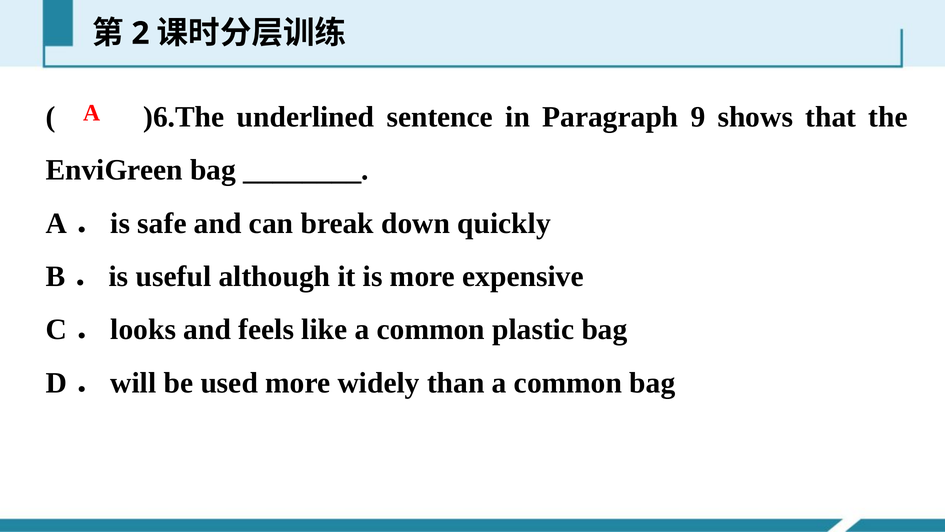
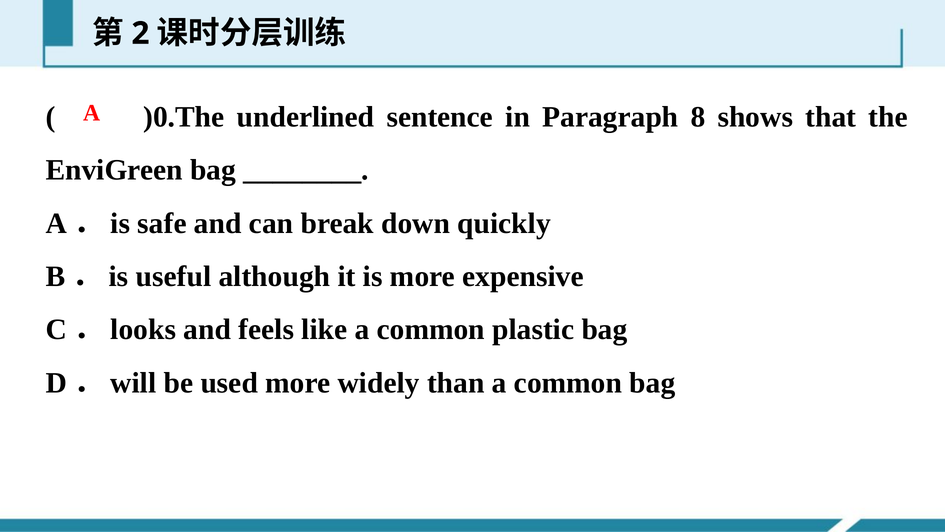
)6.The: )6.The -> )0.The
9: 9 -> 8
